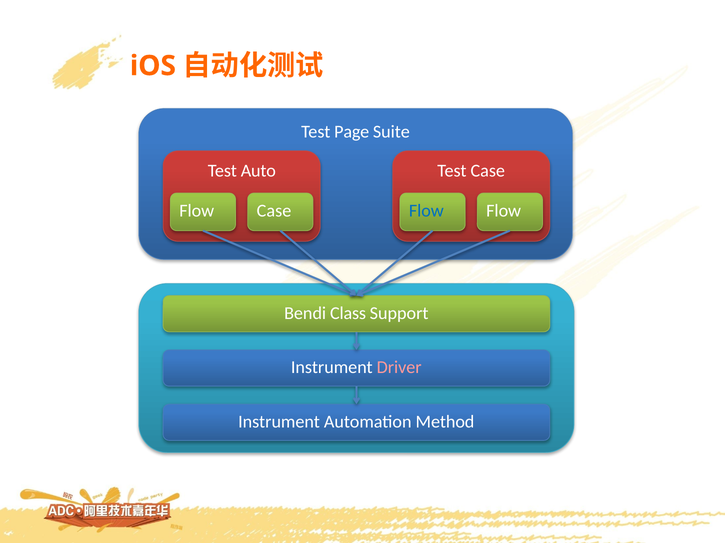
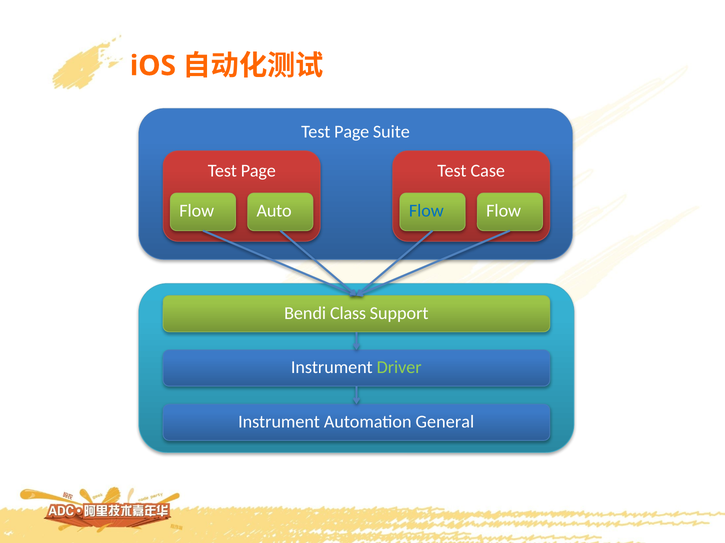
Auto at (258, 171): Auto -> Page
Flow Case: Case -> Auto
Driver colour: pink -> light green
Method: Method -> General
